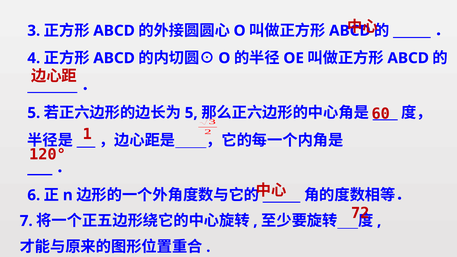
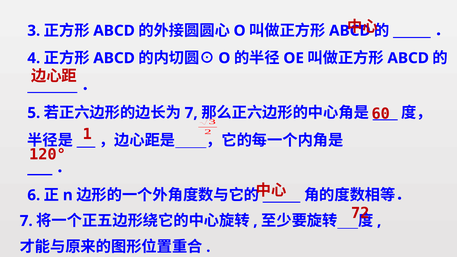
5 at (191, 113): 5 -> 7
